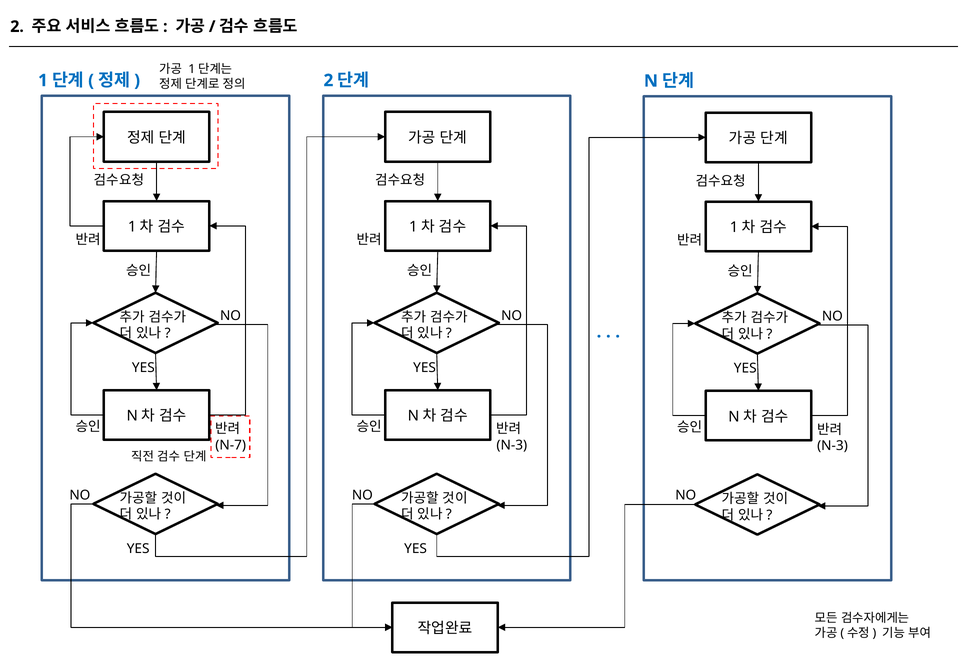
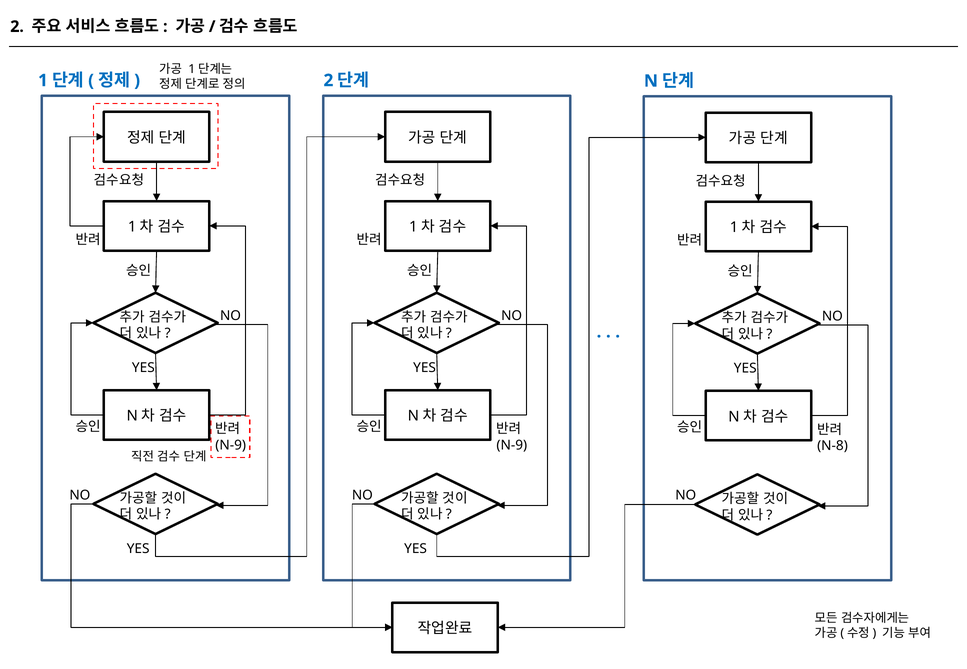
N-7 at (231, 446): N-7 -> N-9
N-3 at (512, 446): N-3 -> N-9
N-3 at (833, 446): N-3 -> N-8
